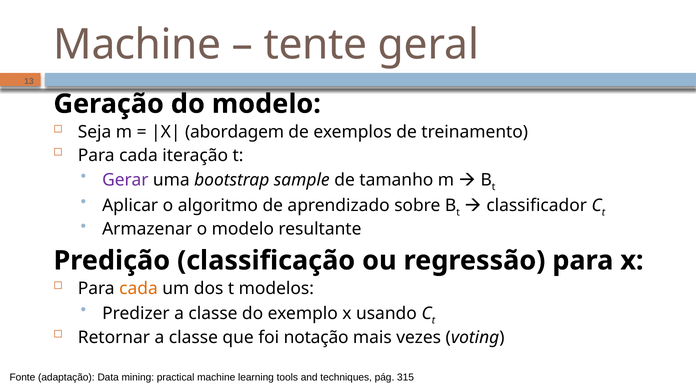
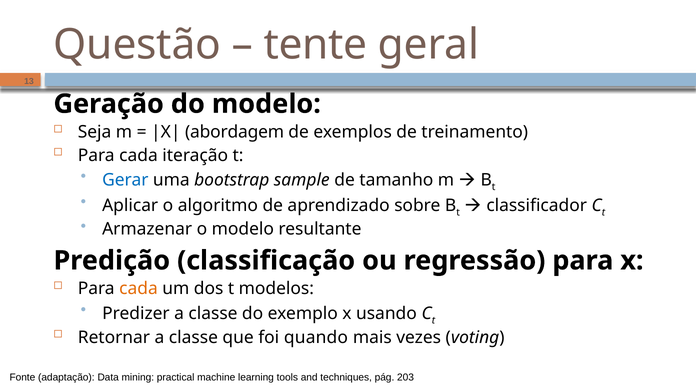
Machine at (137, 45): Machine -> Questão
Gerar colour: purple -> blue
notação: notação -> quando
315: 315 -> 203
